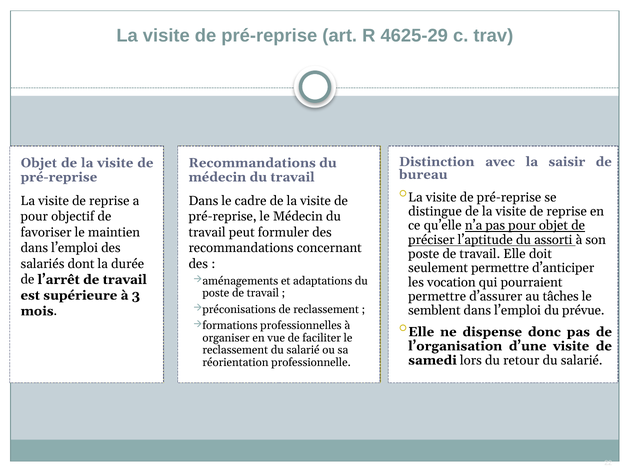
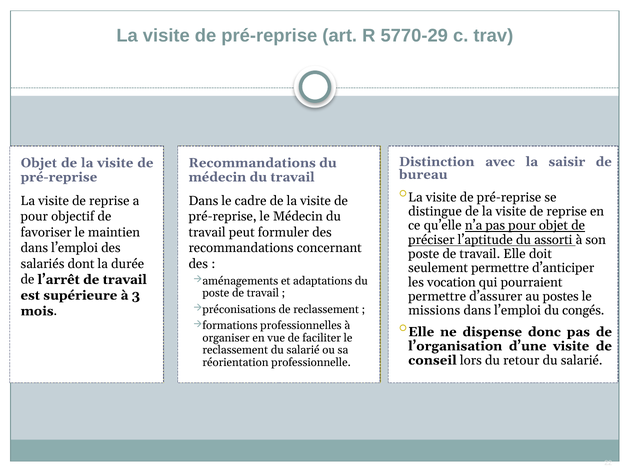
4625-29: 4625-29 -> 5770-29
tâches: tâches -> postes
semblent: semblent -> missions
prévue: prévue -> congés
samedi: samedi -> conseil
